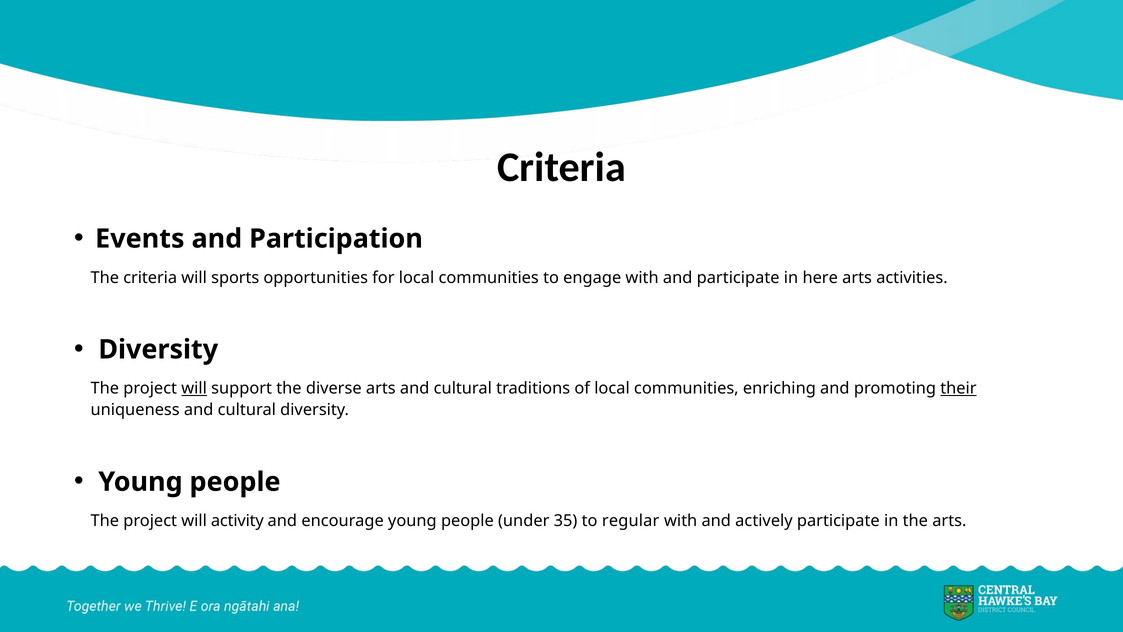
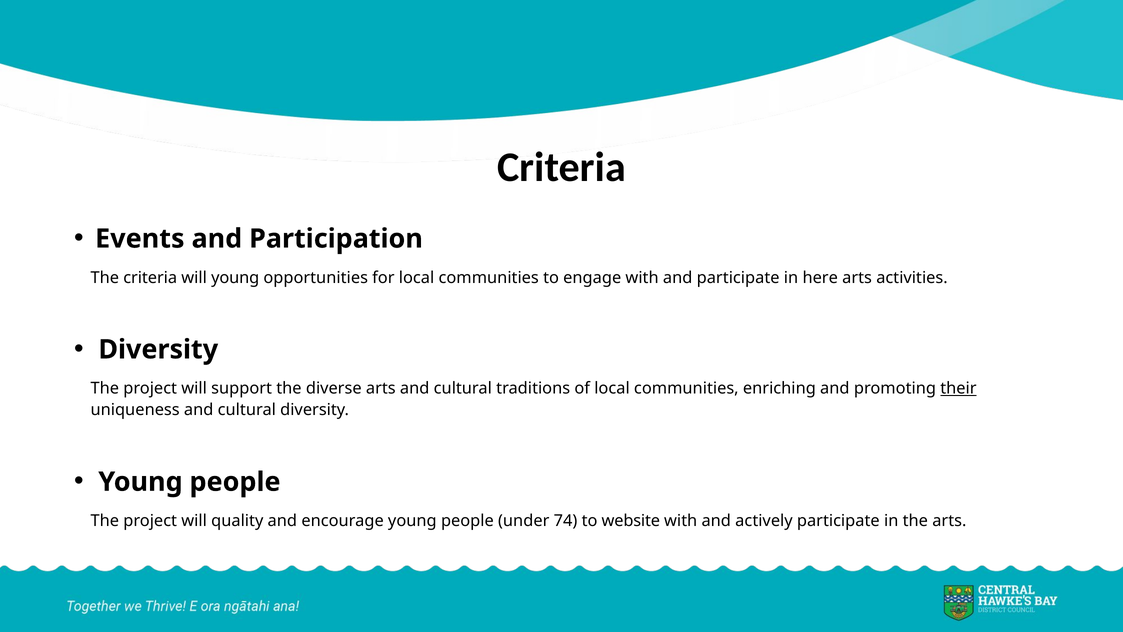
will sports: sports -> young
will at (194, 388) underline: present -> none
activity: activity -> quality
35: 35 -> 74
regular: regular -> website
